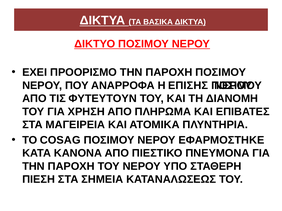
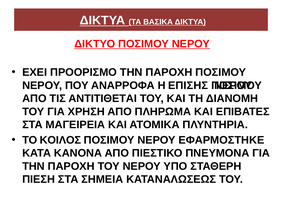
ΦΥΤΕΥΤΟΥΝ: ΦΥΤΕΥΤΟΥΝ -> ΑΝΤΙΤΙΘΕΤΑΙ
COSAG: COSAG -> ΚΟΙΛΟΣ
